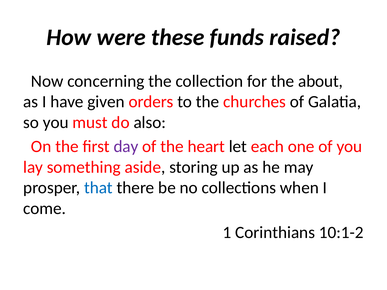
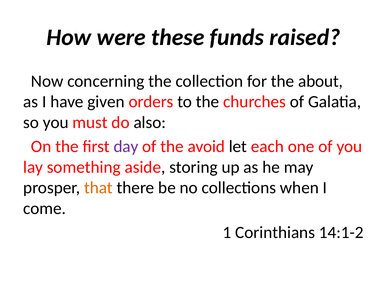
heart: heart -> avoid
that colour: blue -> orange
10:1-2: 10:1-2 -> 14:1-2
